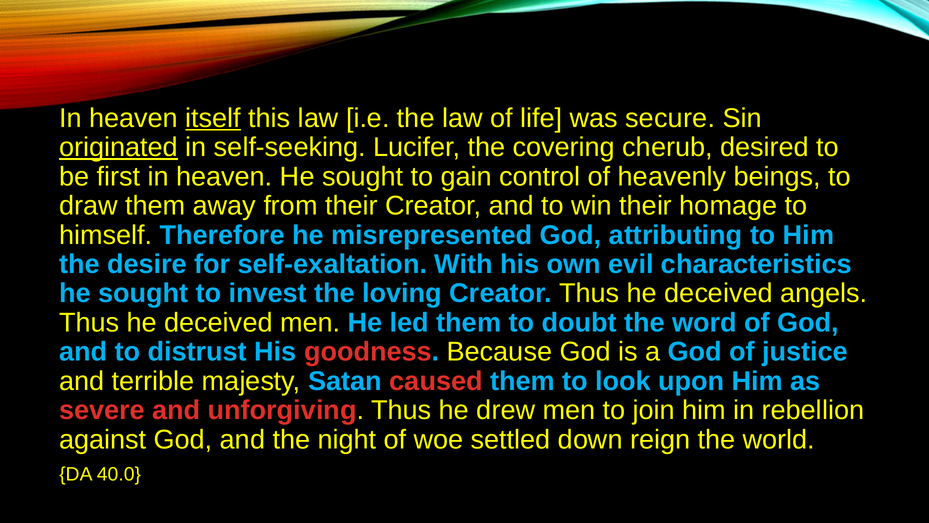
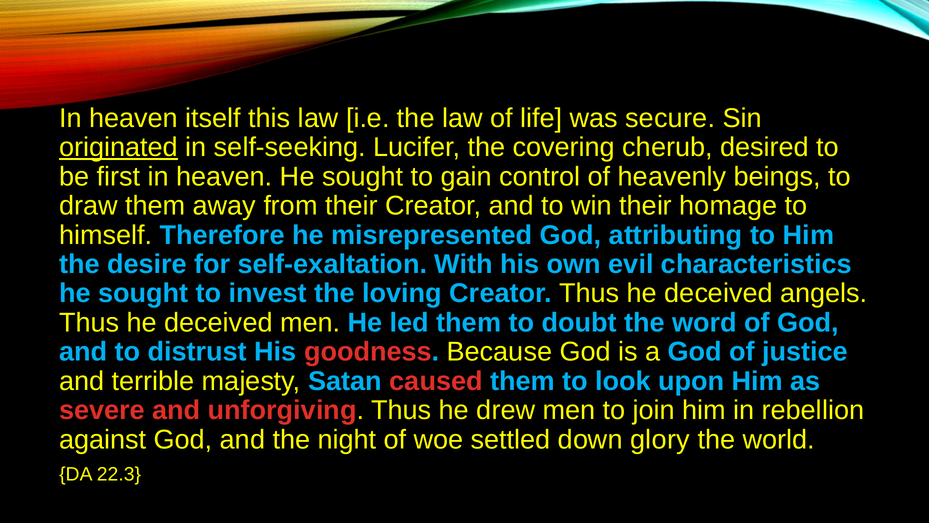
itself underline: present -> none
reign: reign -> glory
40.0: 40.0 -> 22.3
